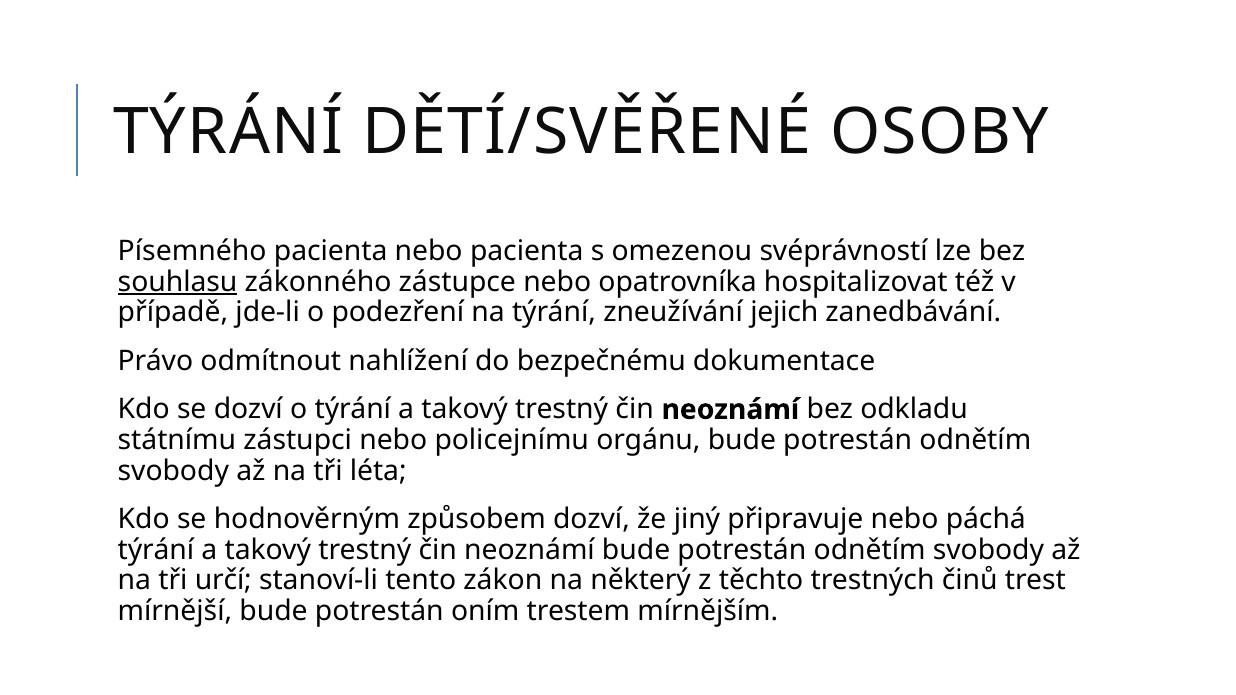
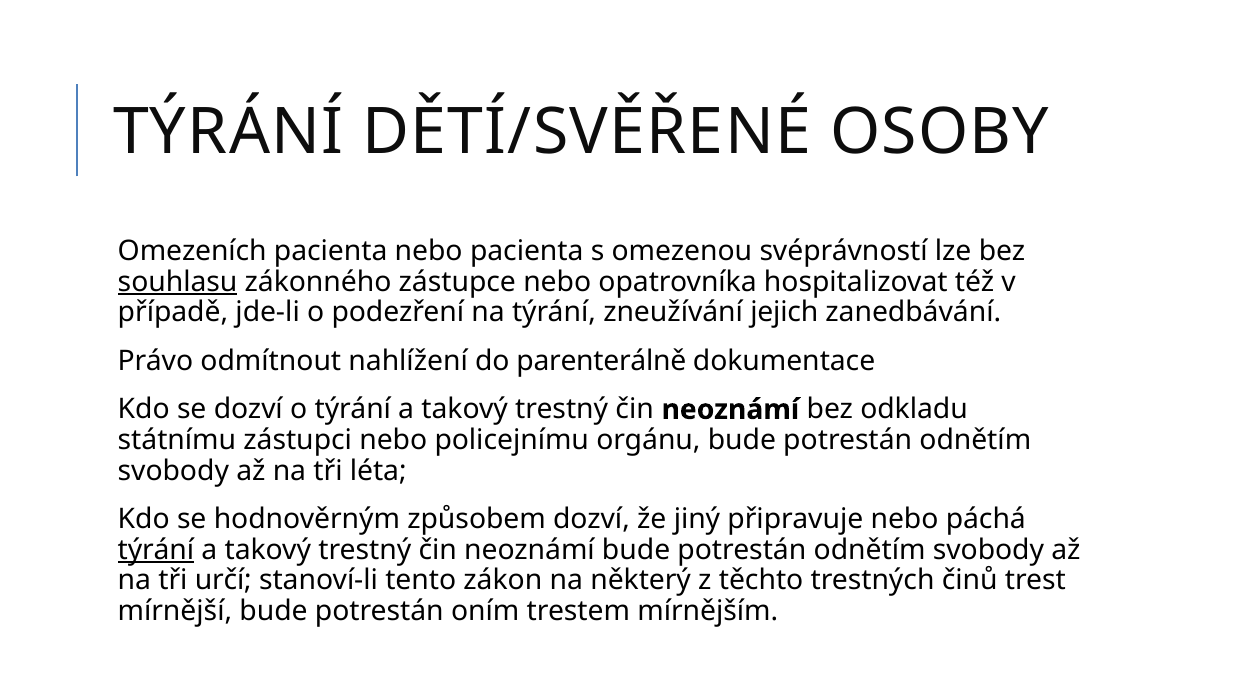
Písemného: Písemného -> Omezeních
bezpečnému: bezpečnému -> parenterálně
týrání at (156, 550) underline: none -> present
